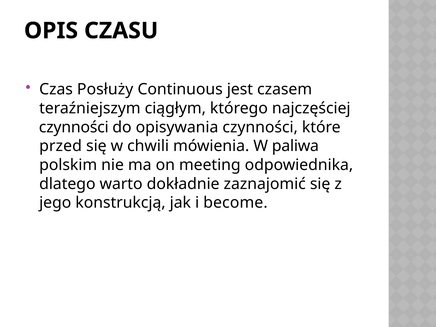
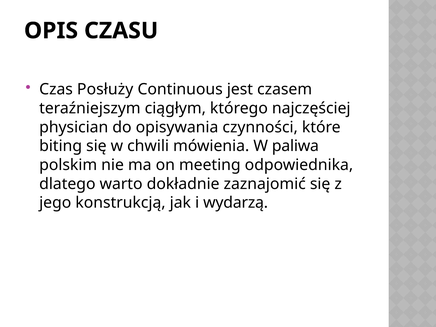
czynności at (74, 127): czynności -> physician
przed: przed -> biting
become: become -> wydarzą
